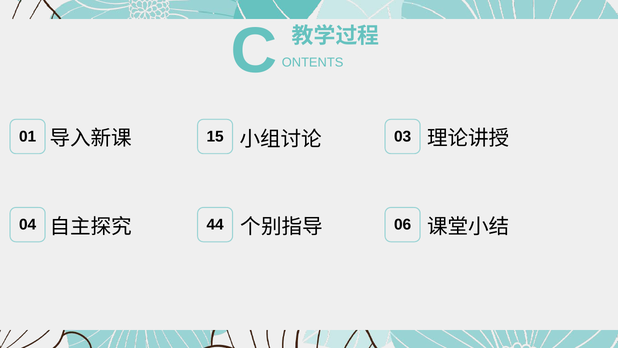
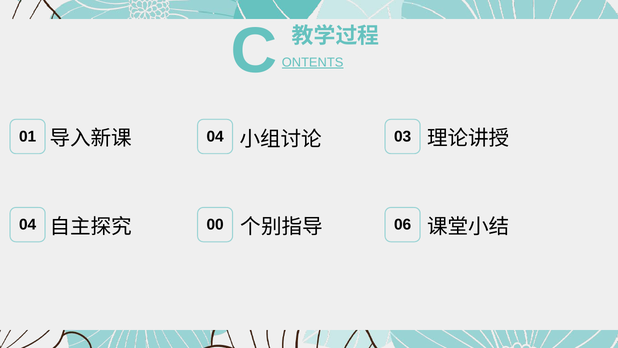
ONTENTS underline: none -> present
15 at (215, 137): 15 -> 04
44: 44 -> 00
